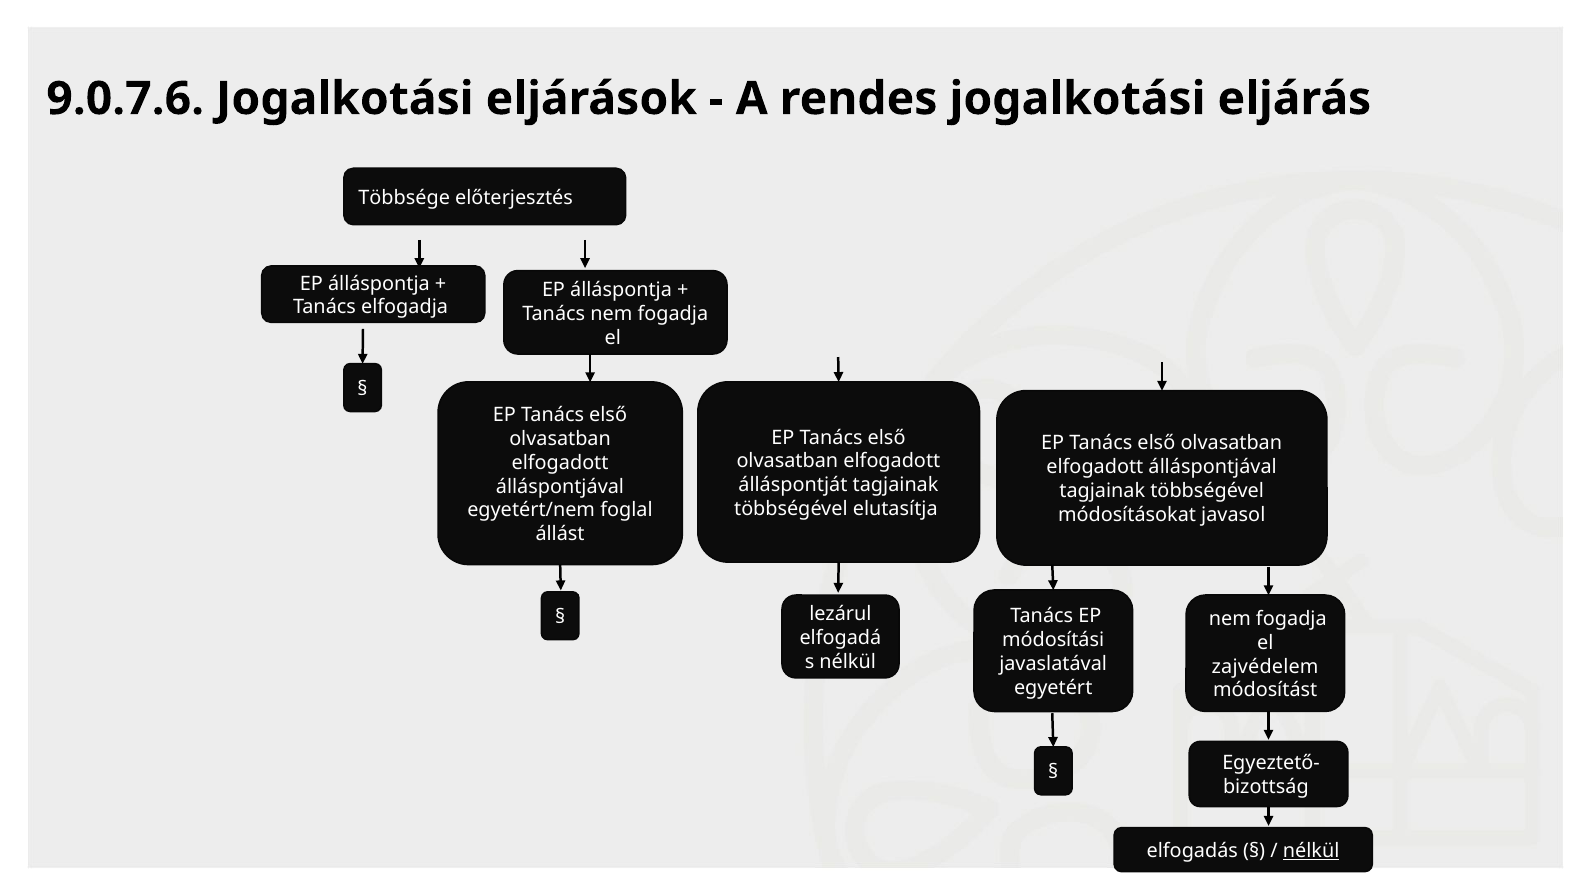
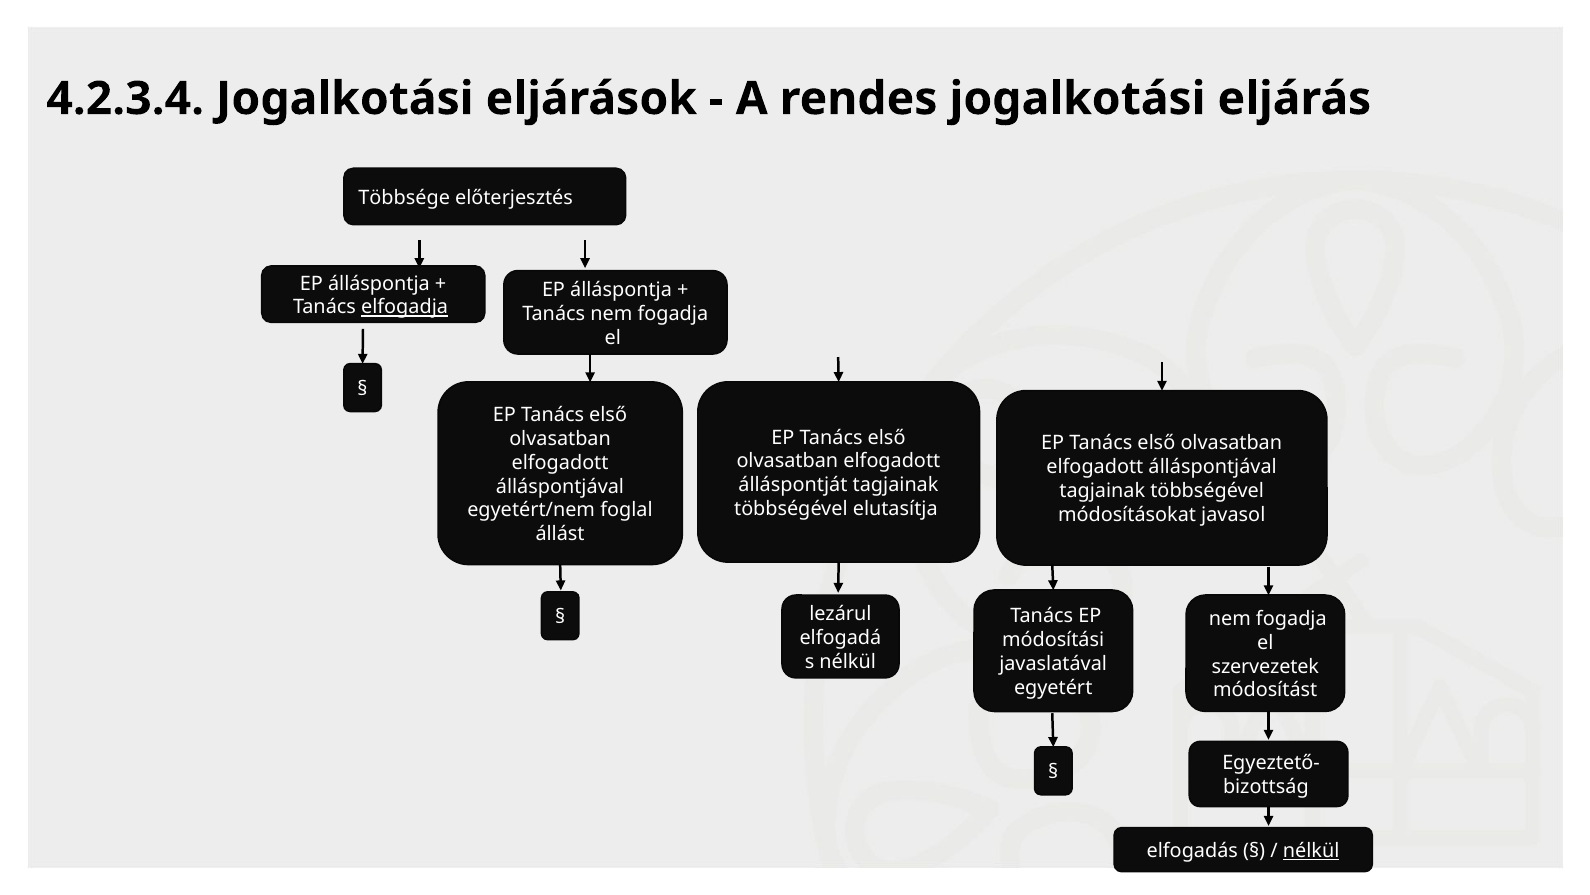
9.0.7.6: 9.0.7.6 -> 4.2.3.4
elfogadja underline: none -> present
zajvédelem: zajvédelem -> szervezetek
